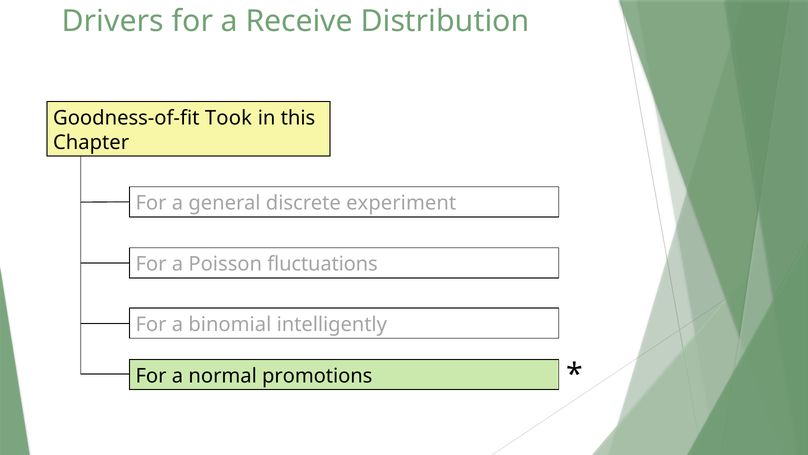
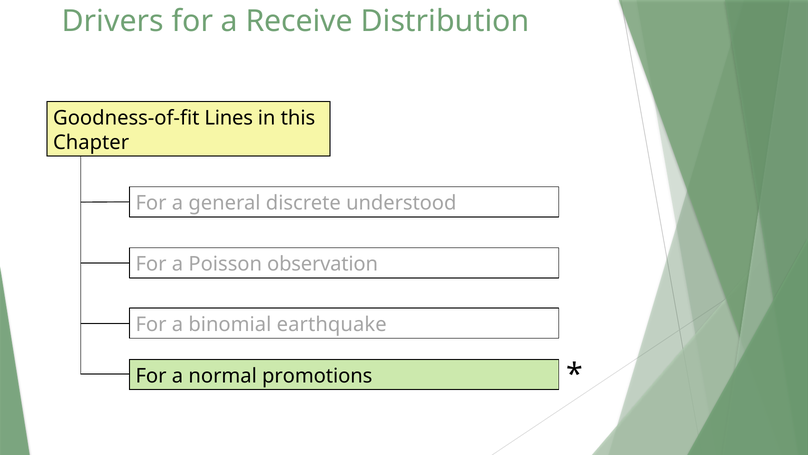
Took: Took -> Lines
experiment: experiment -> understood
fluctuations: fluctuations -> observation
intelligently: intelligently -> earthquake
